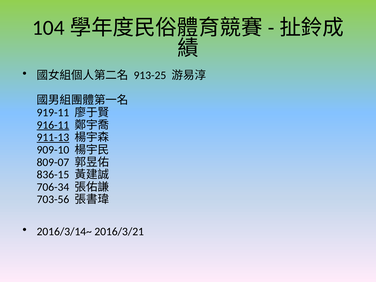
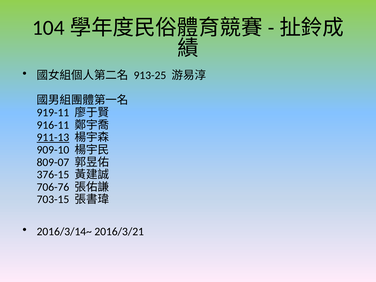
916-11 underline: present -> none
836-15: 836-15 -> 376-15
706-34: 706-34 -> 706-76
703-56: 703-56 -> 703-15
